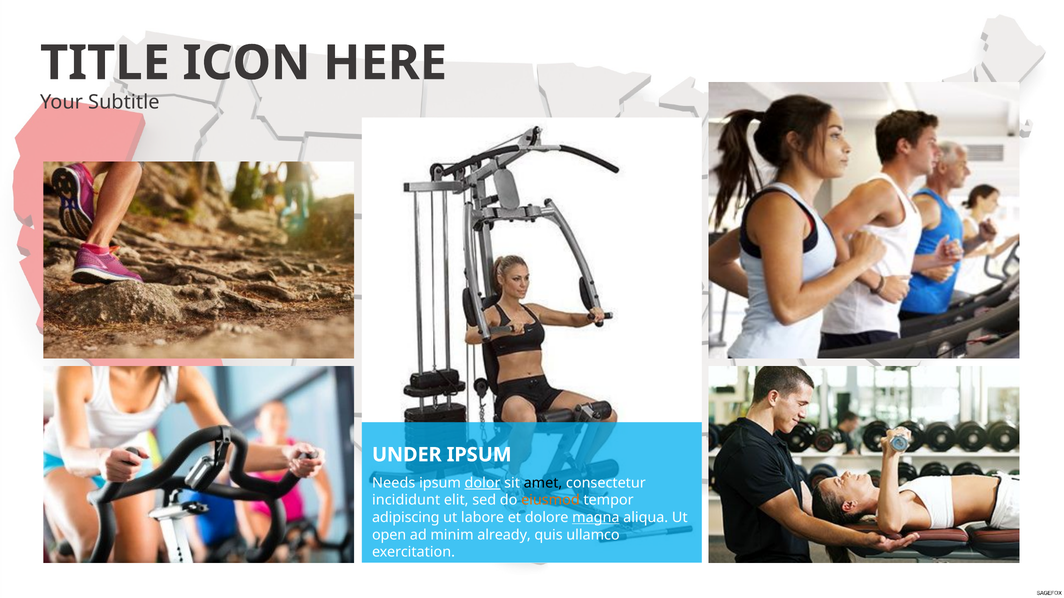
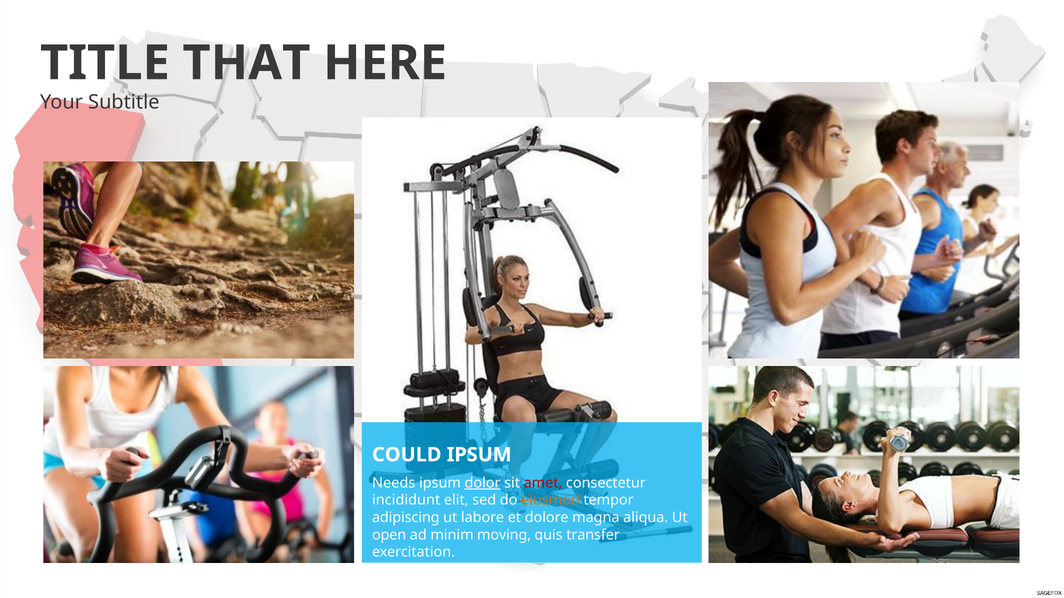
ICON: ICON -> THAT
UNDER: UNDER -> COULD
amet colour: black -> red
magna underline: present -> none
already: already -> moving
ullamco: ullamco -> transfer
